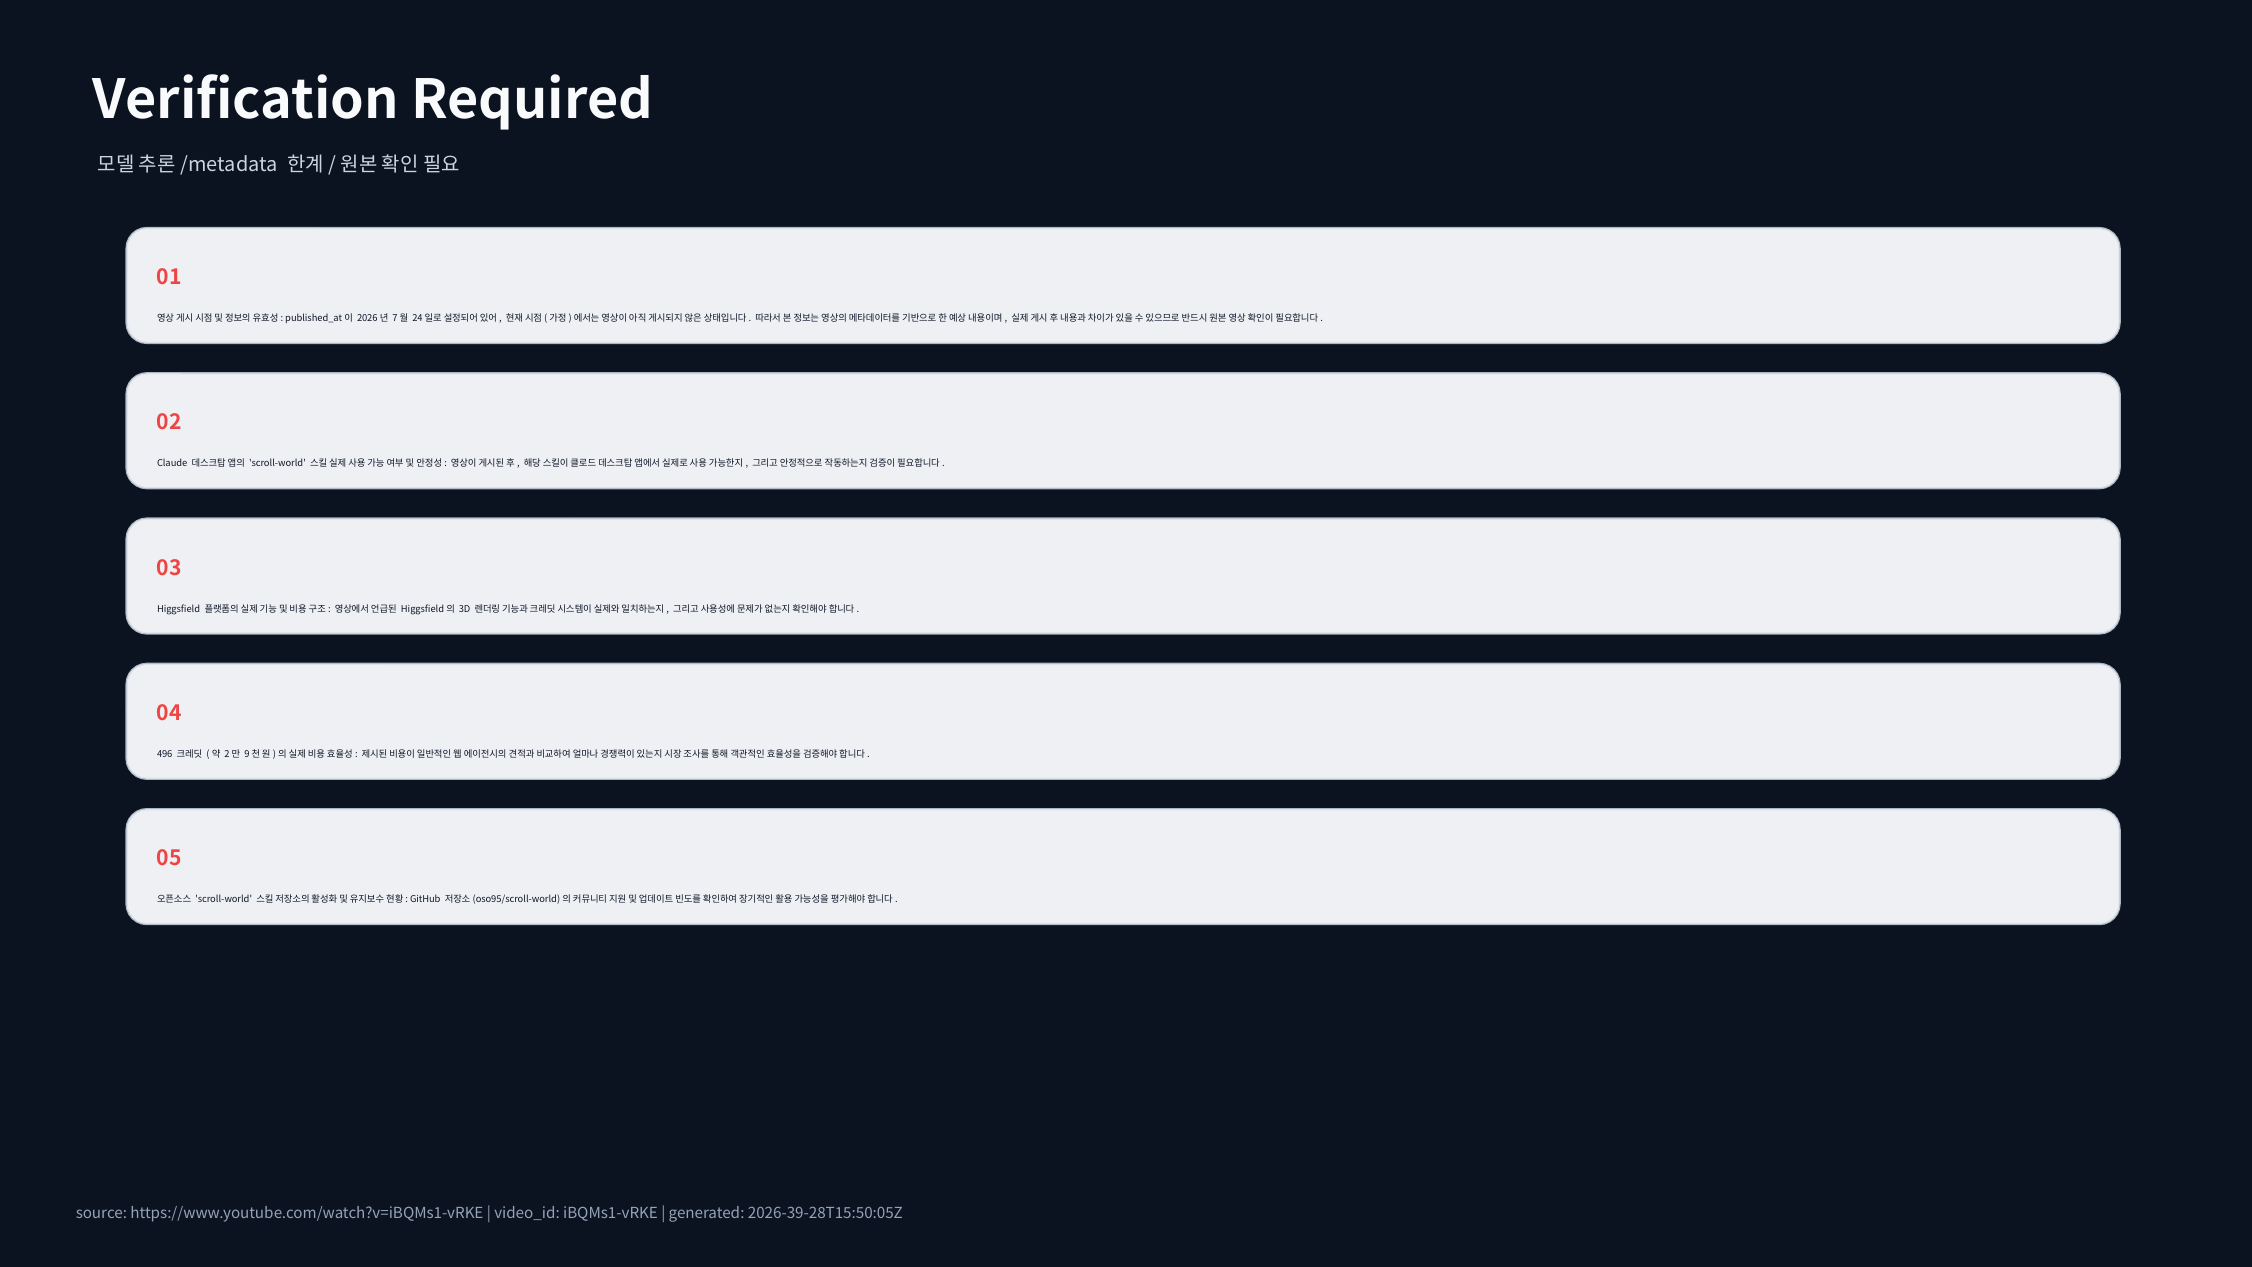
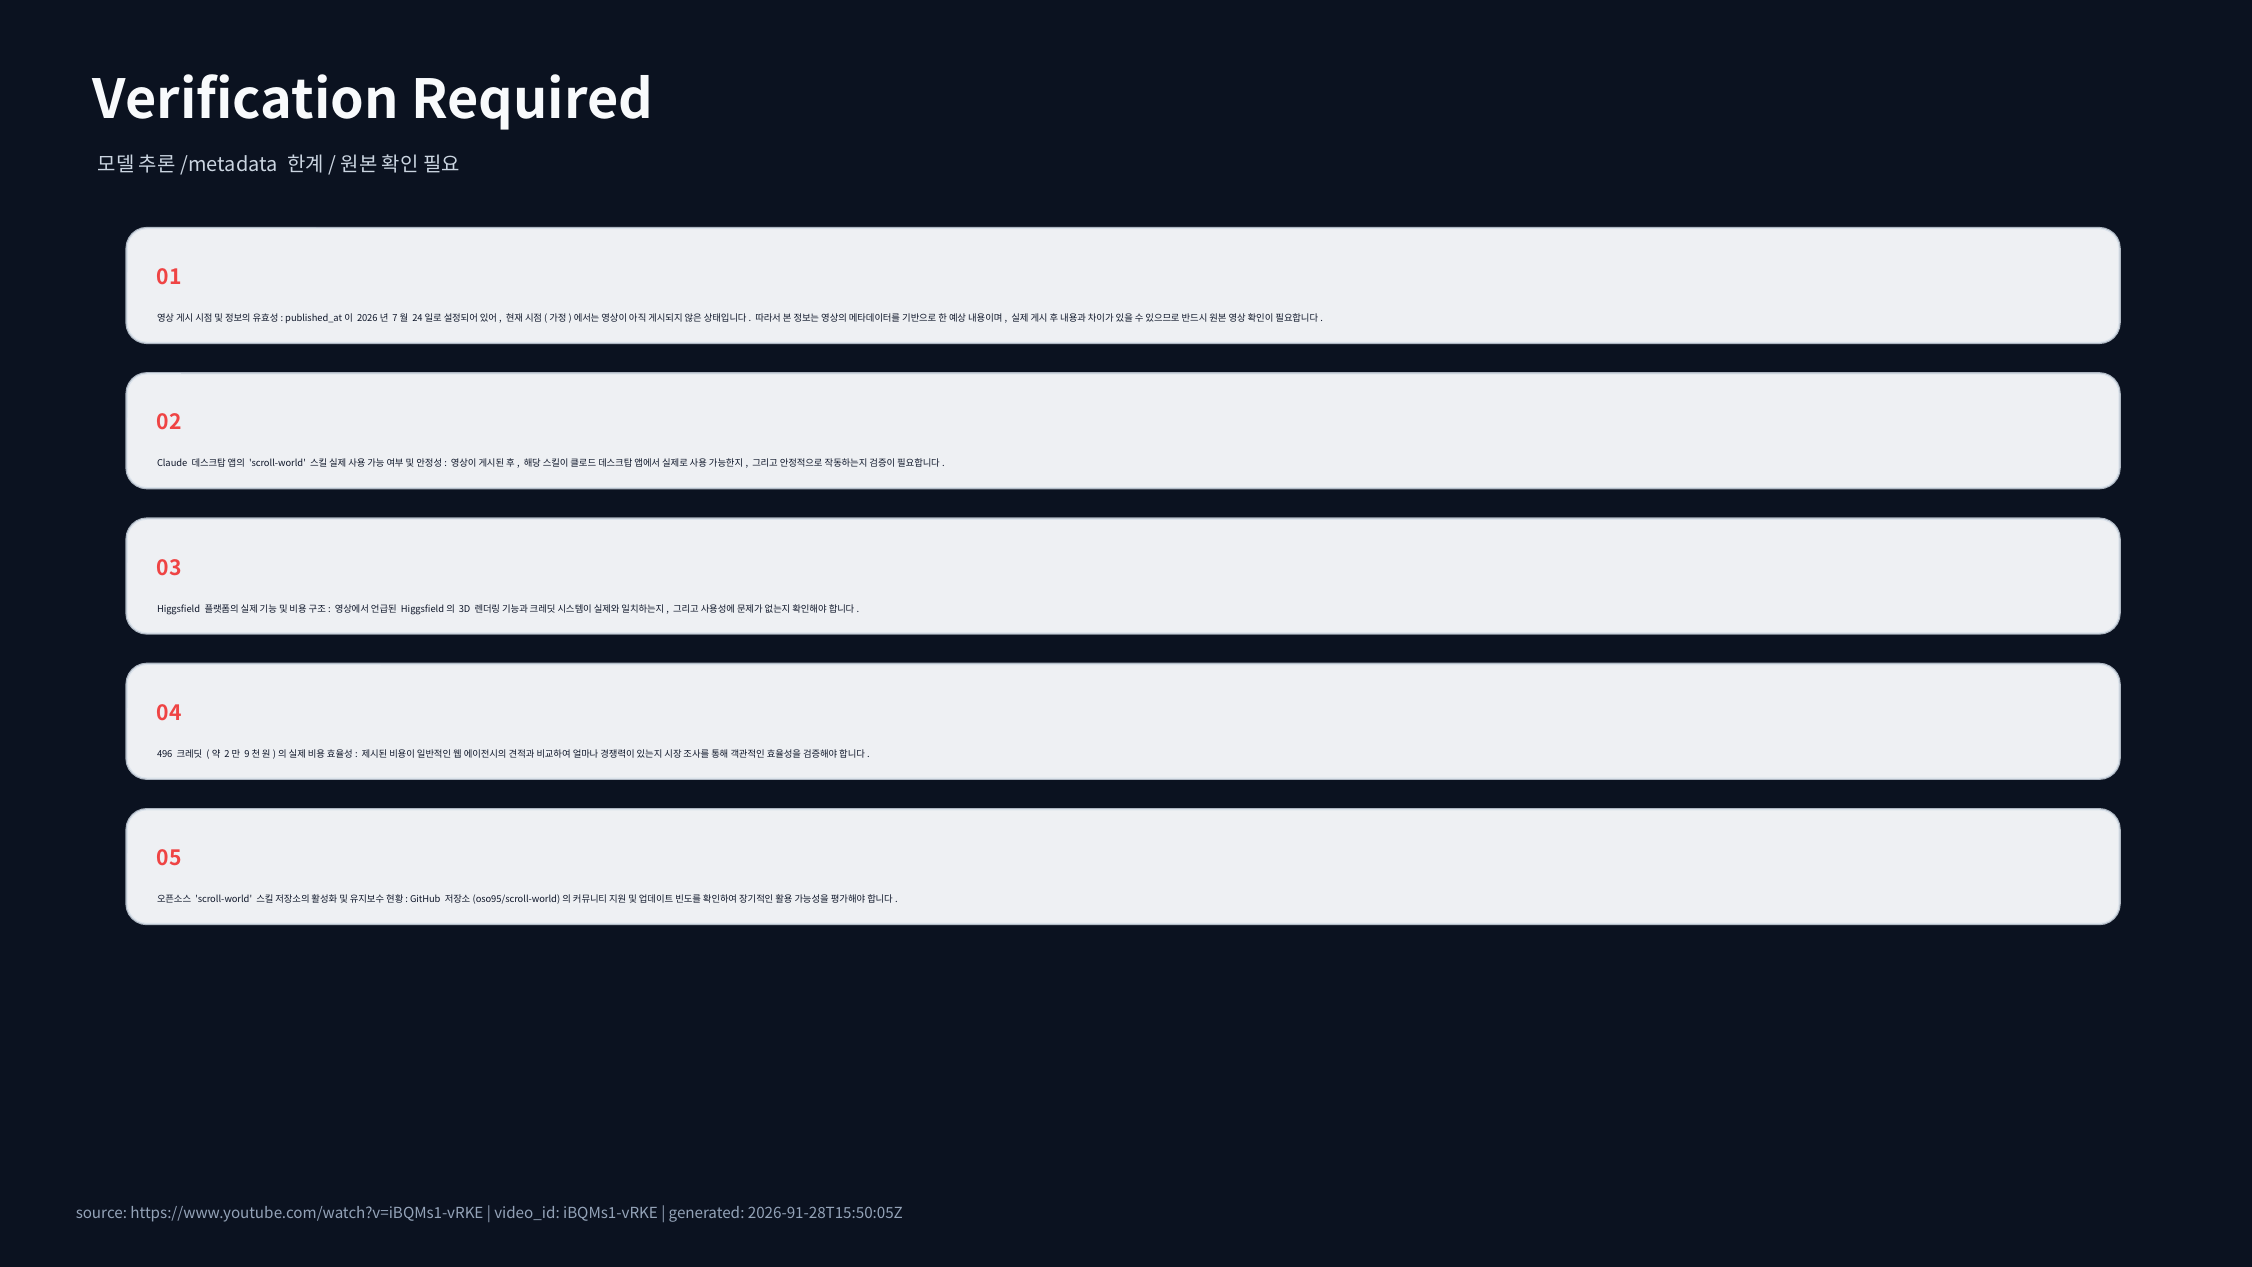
2026-39-28T15:50:05Z: 2026-39-28T15:50:05Z -> 2026-91-28T15:50:05Z
